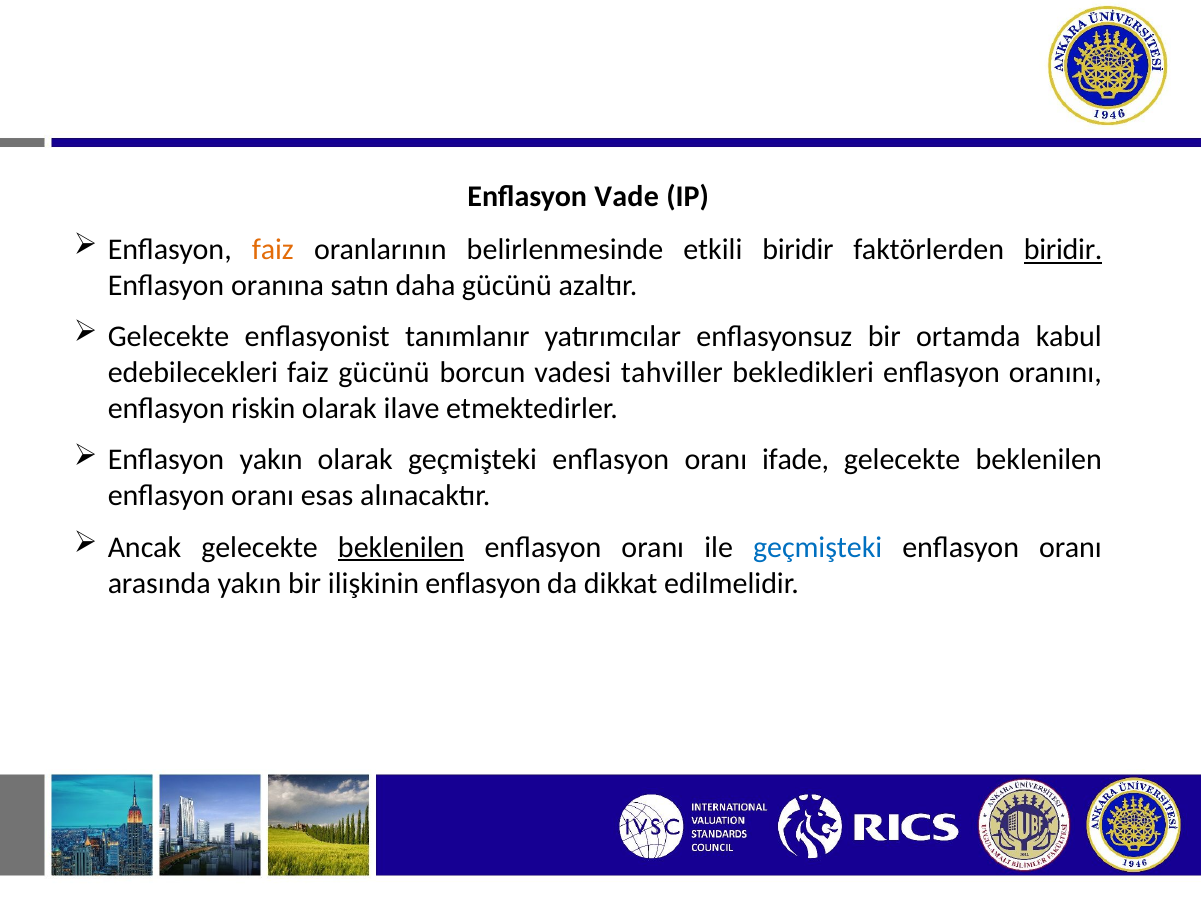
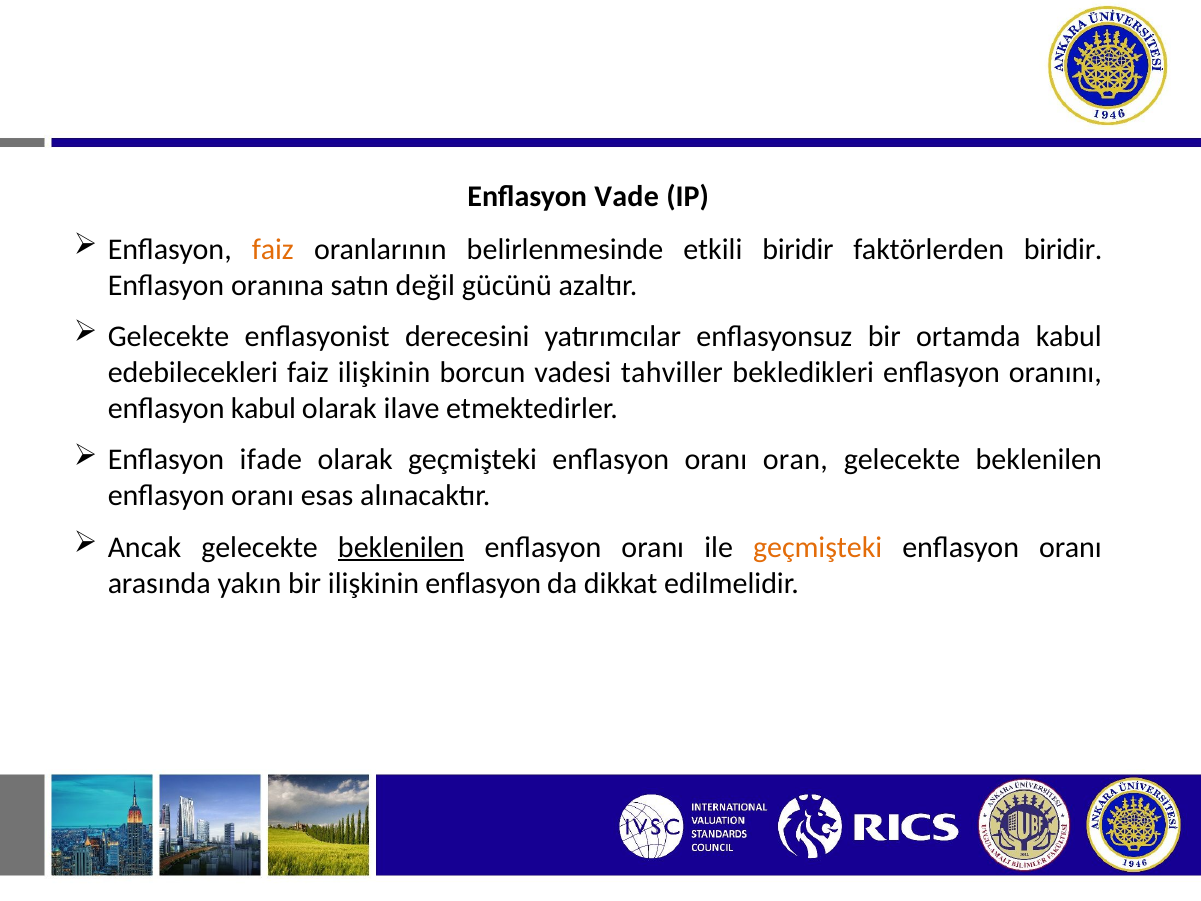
biridir at (1063, 250) underline: present -> none
daha: daha -> değil
tanımlanır: tanımlanır -> derecesini
faiz gücünü: gücünü -> ilişkinin
enflasyon riskin: riskin -> kabul
Enflasyon yakın: yakın -> ifade
ifade: ifade -> oran
geçmişteki at (818, 547) colour: blue -> orange
